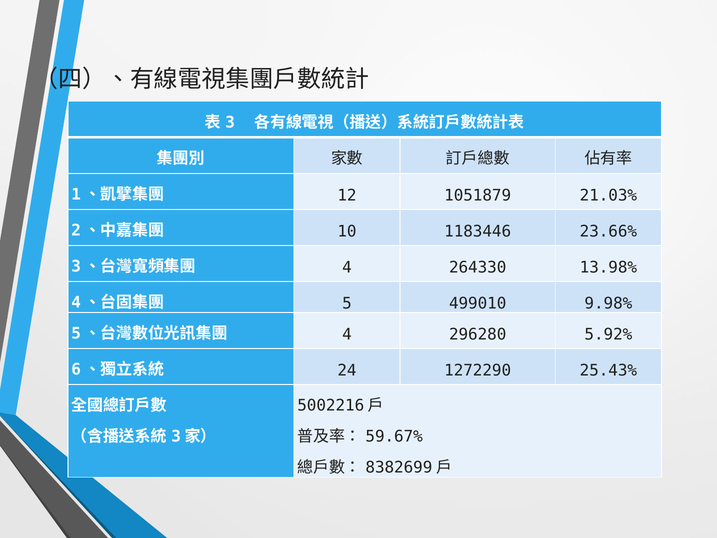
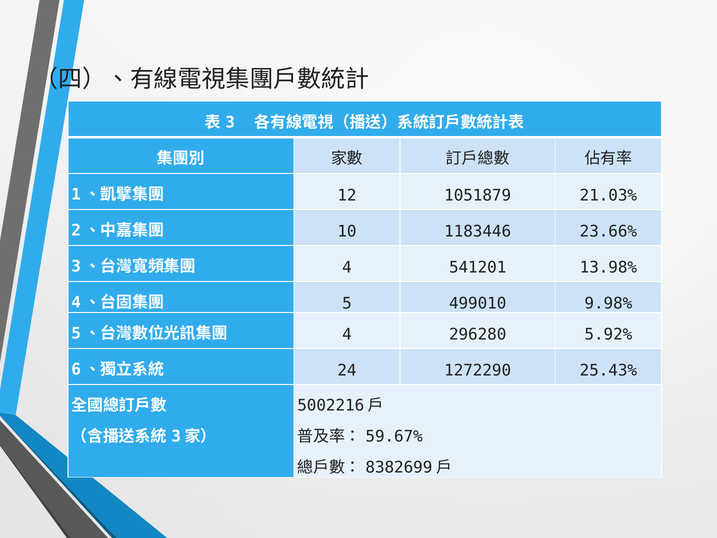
264330: 264330 -> 541201
